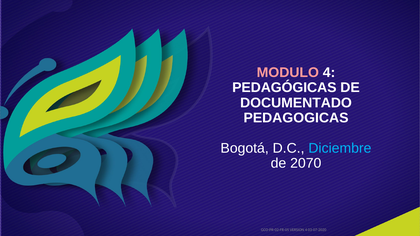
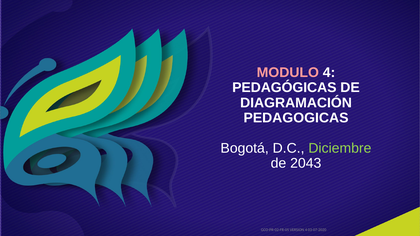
DOCUMENTADO: DOCUMENTADO -> DIAGRAMACIÓN
Diciembre colour: light blue -> light green
2070: 2070 -> 2043
